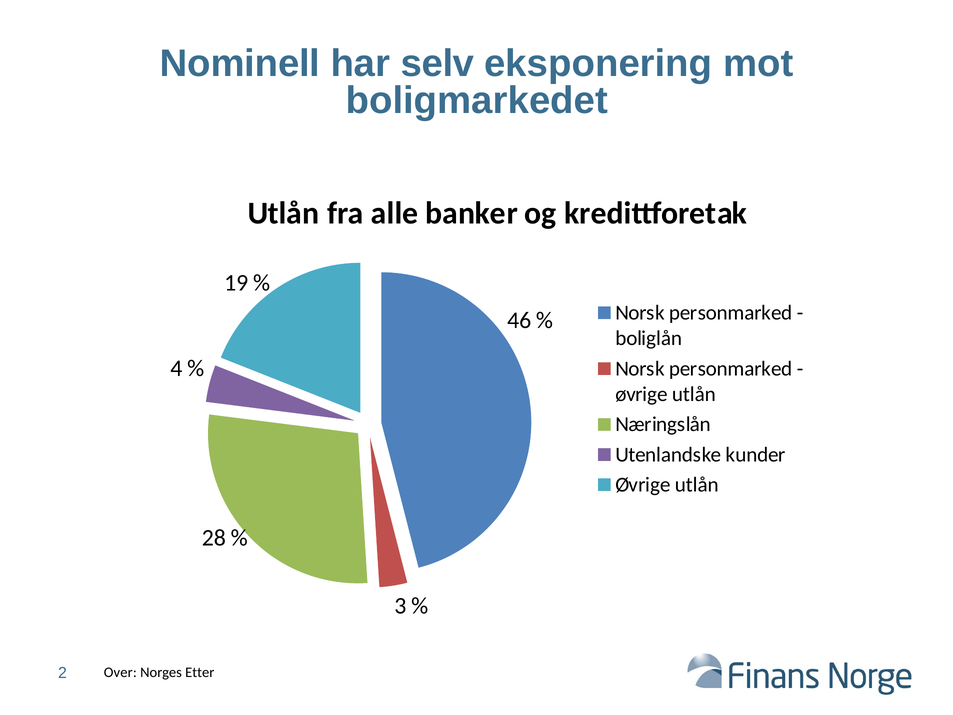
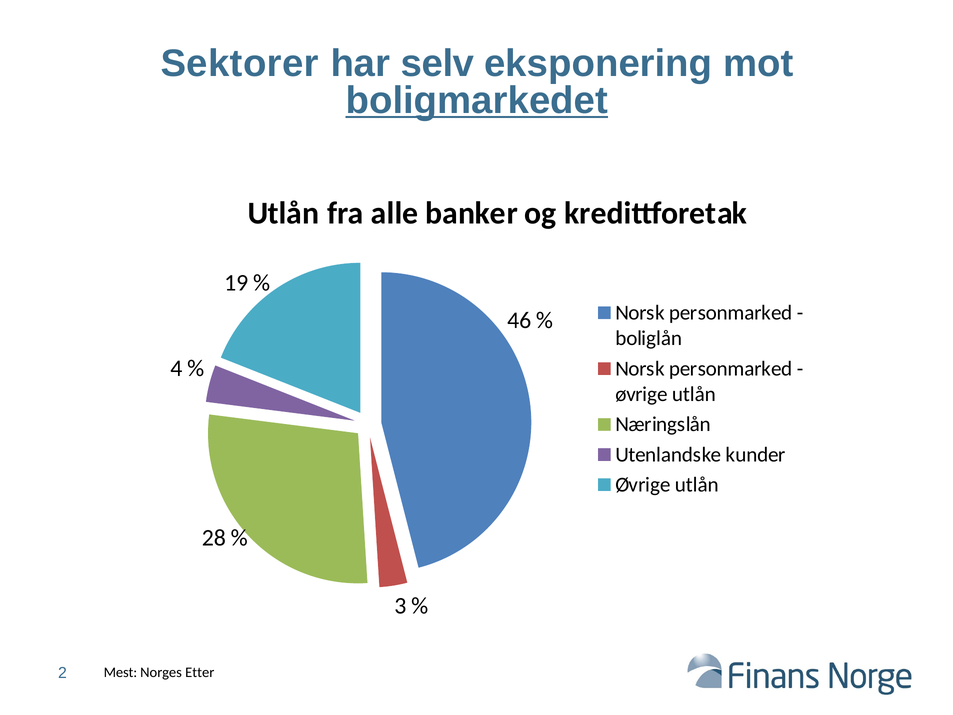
Nominell: Nominell -> Sektorer
boligmarkedet underline: none -> present
Over: Over -> Mest
